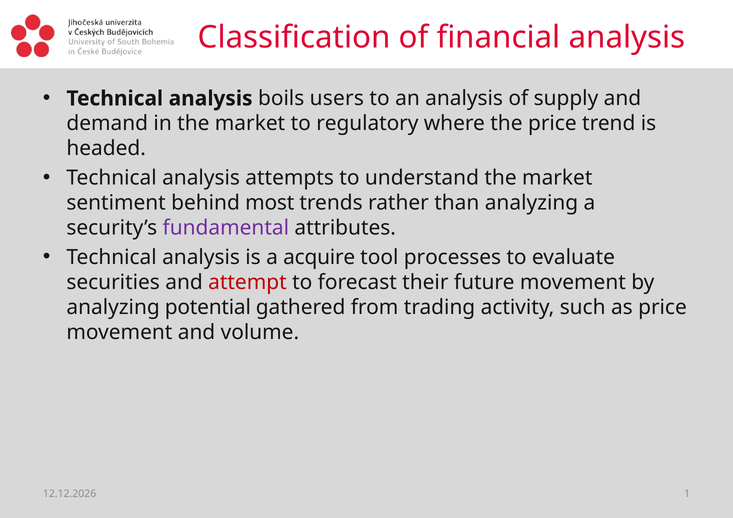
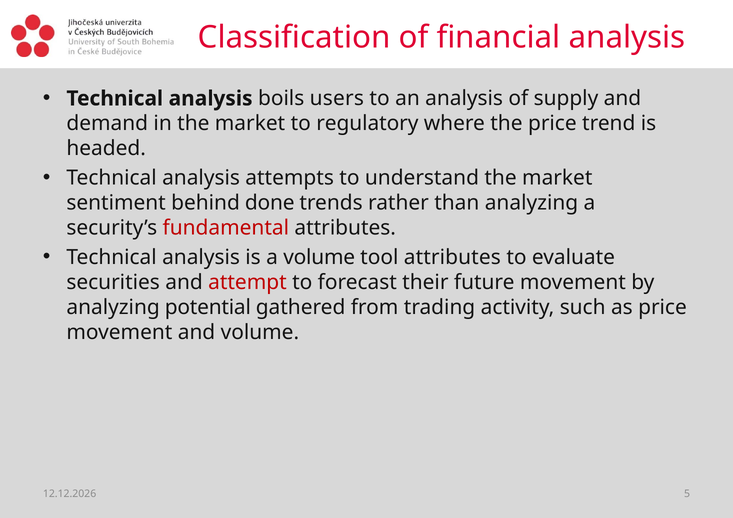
most: most -> done
fundamental colour: purple -> red
a acquire: acquire -> volume
tool processes: processes -> attributes
1: 1 -> 5
